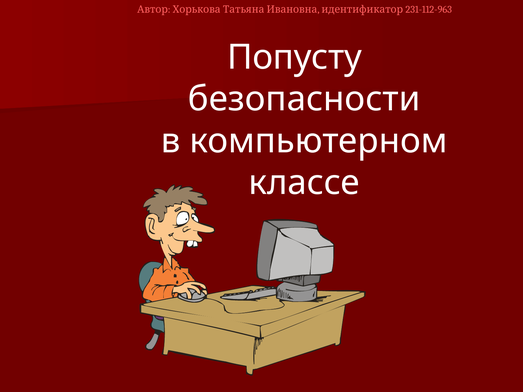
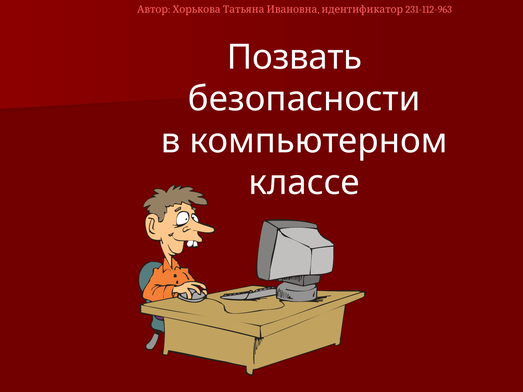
Попусту: Попусту -> Позвать
